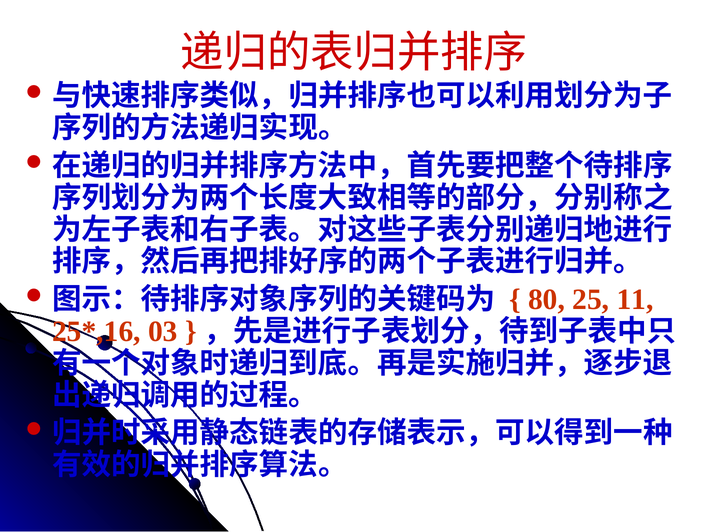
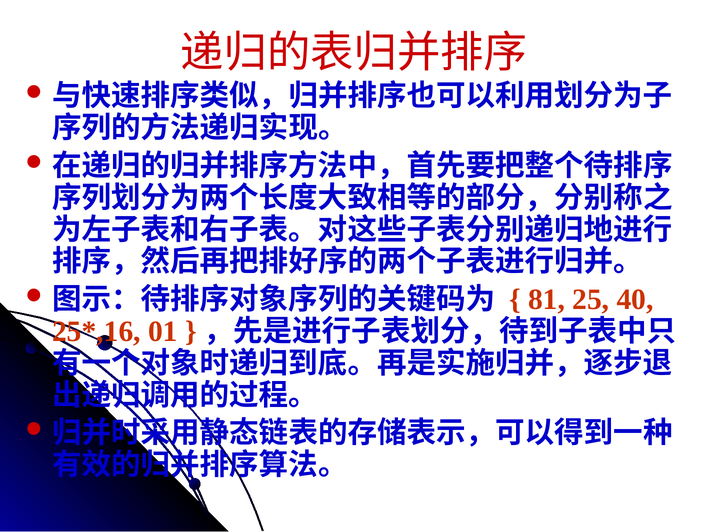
80: 80 -> 81
11: 11 -> 40
03: 03 -> 01
